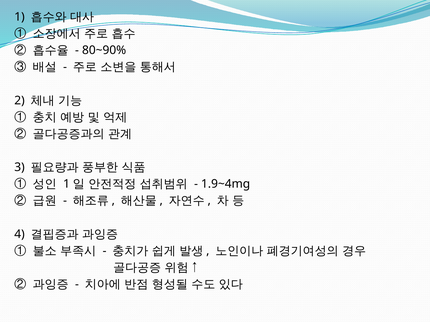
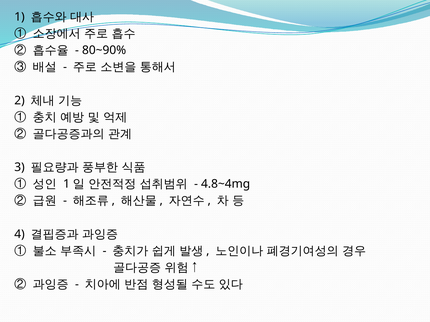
1.9~4mg: 1.9~4mg -> 4.8~4mg
